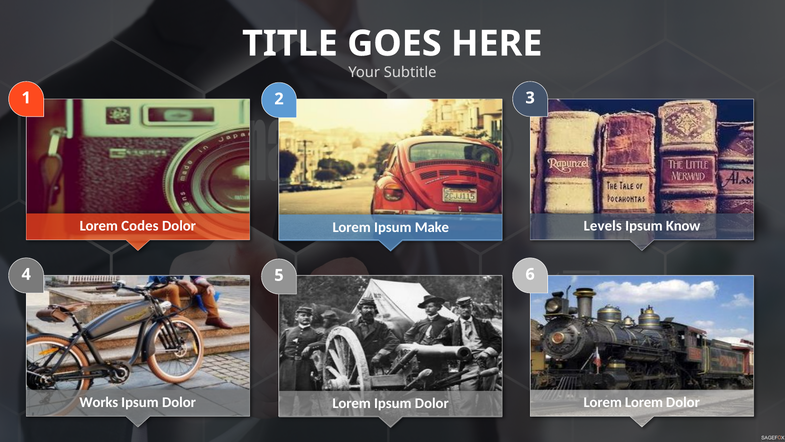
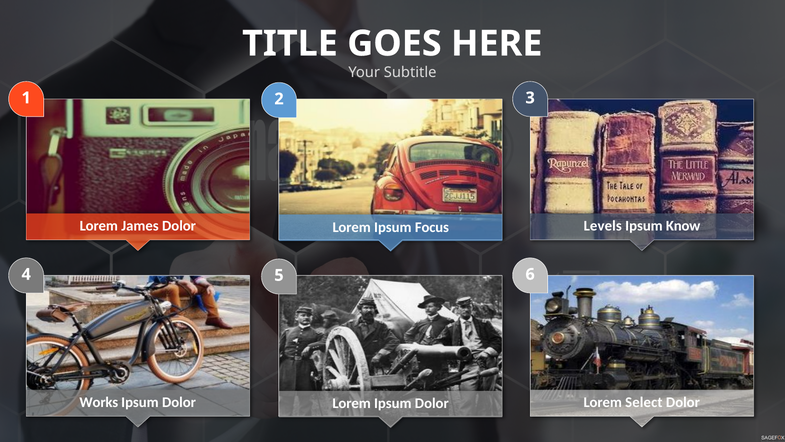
Codes: Codes -> James
Make: Make -> Focus
Lorem Lorem: Lorem -> Select
